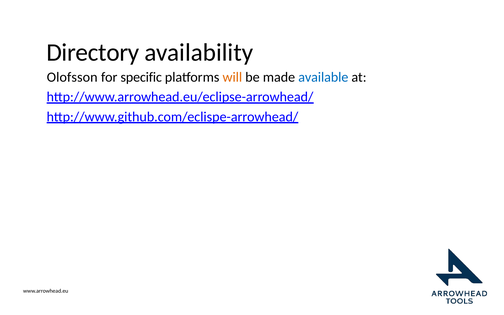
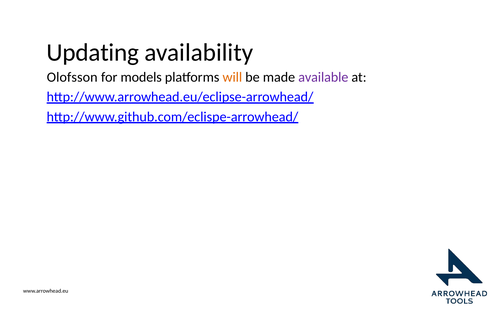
Directory: Directory -> Updating
specific: specific -> models
available colour: blue -> purple
